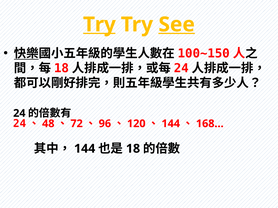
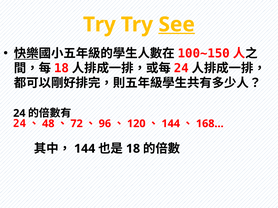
Try at (99, 25) underline: present -> none
